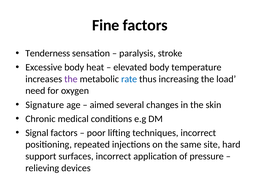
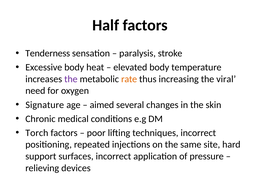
Fine: Fine -> Half
rate colour: blue -> orange
load: load -> viral
Signal: Signal -> Torch
